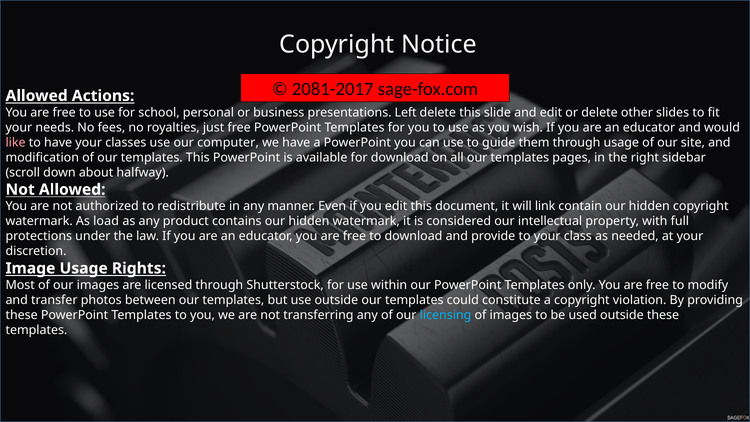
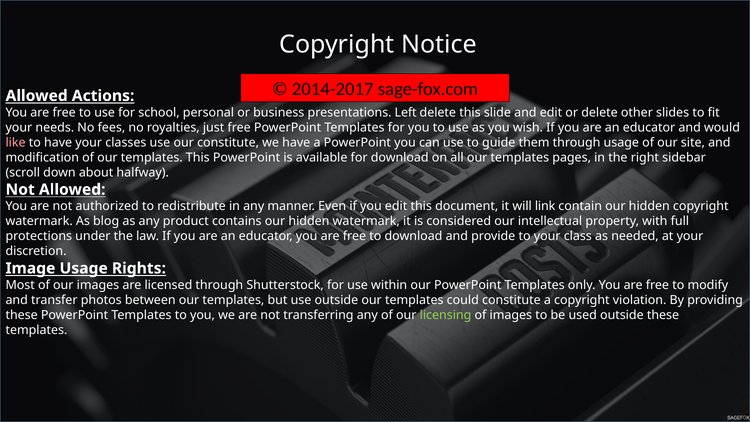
2081-2017: 2081-2017 -> 2014-2017
our computer: computer -> constitute
load: load -> blog
licensing colour: light blue -> light green
